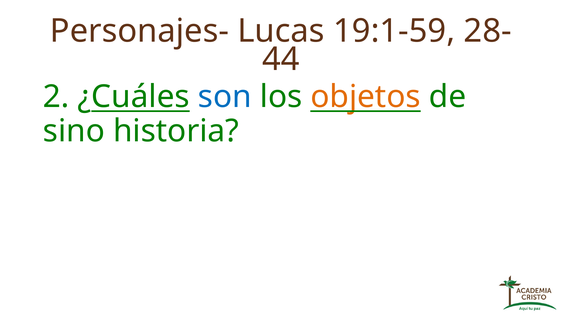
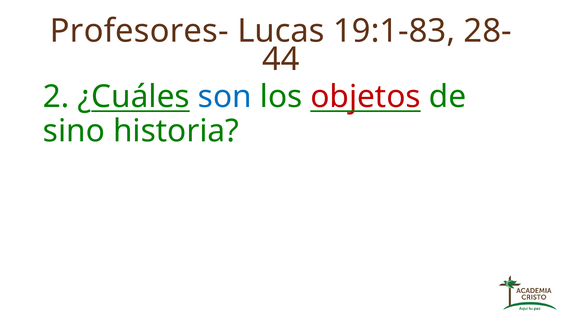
Personajes-: Personajes- -> Profesores-
19:1-59: 19:1-59 -> 19:1-83
objetos colour: orange -> red
